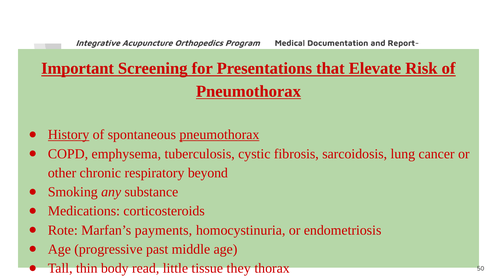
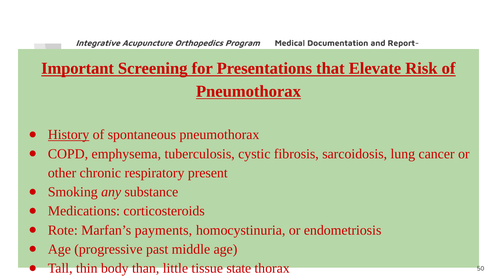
pneumothorax at (219, 135) underline: present -> none
beyond: beyond -> present
read: read -> than
they: they -> state
